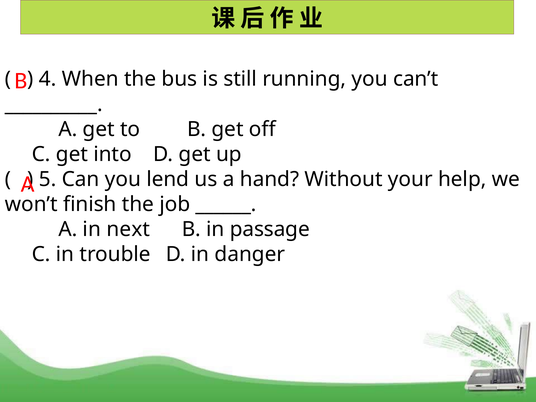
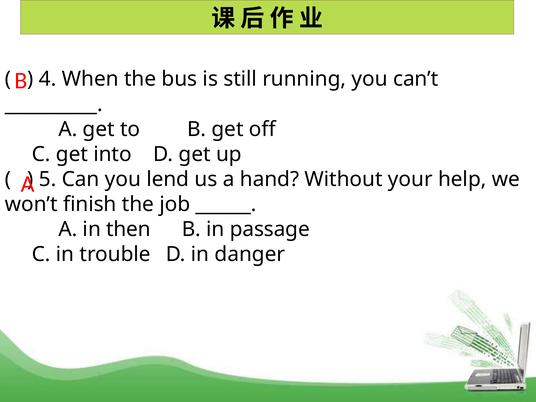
next: next -> then
